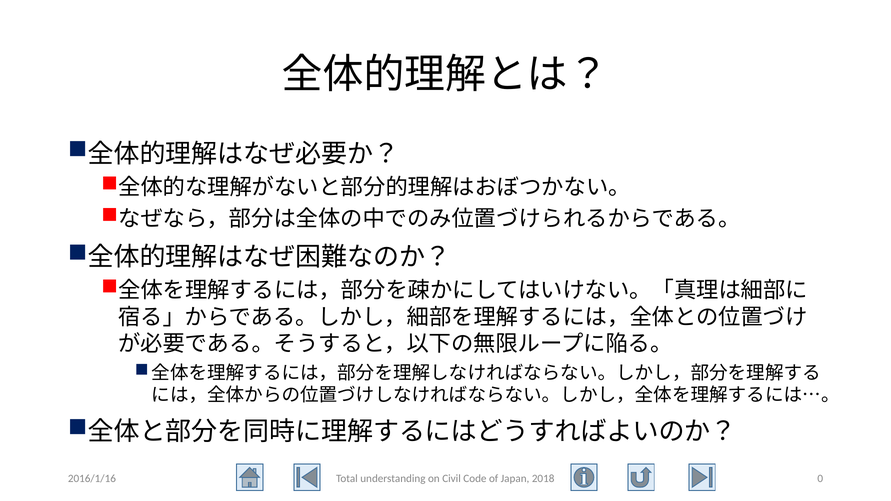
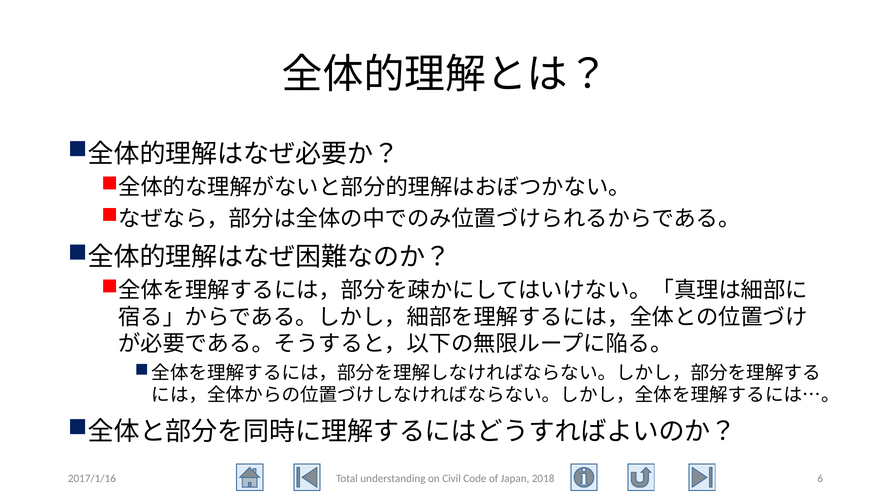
2016/1/16: 2016/1/16 -> 2017/1/16
0: 0 -> 6
